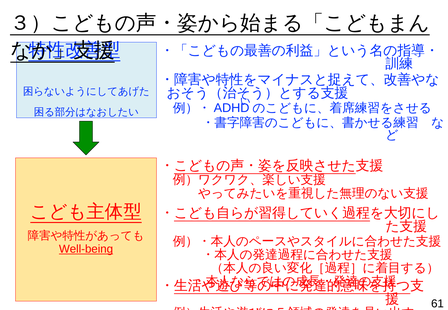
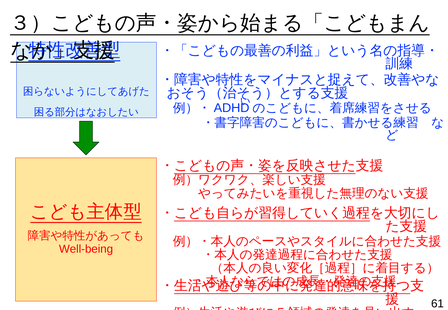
Well-being underline: present -> none
